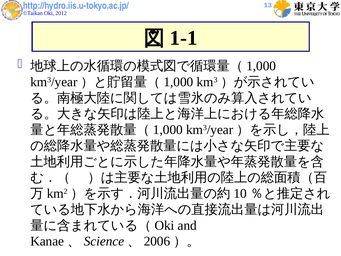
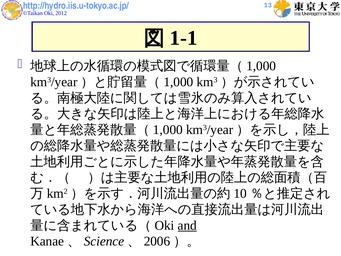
and underline: none -> present
